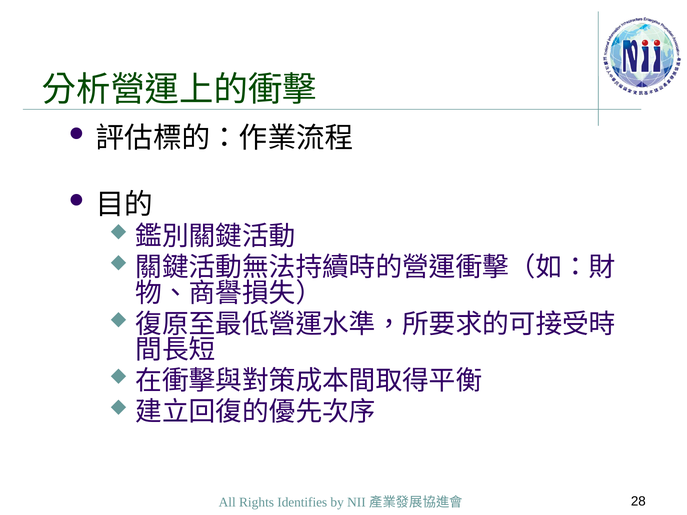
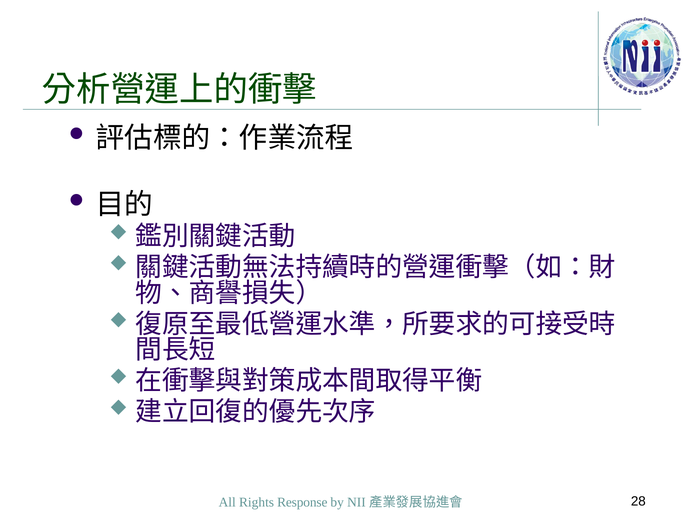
Identifies: Identifies -> Response
